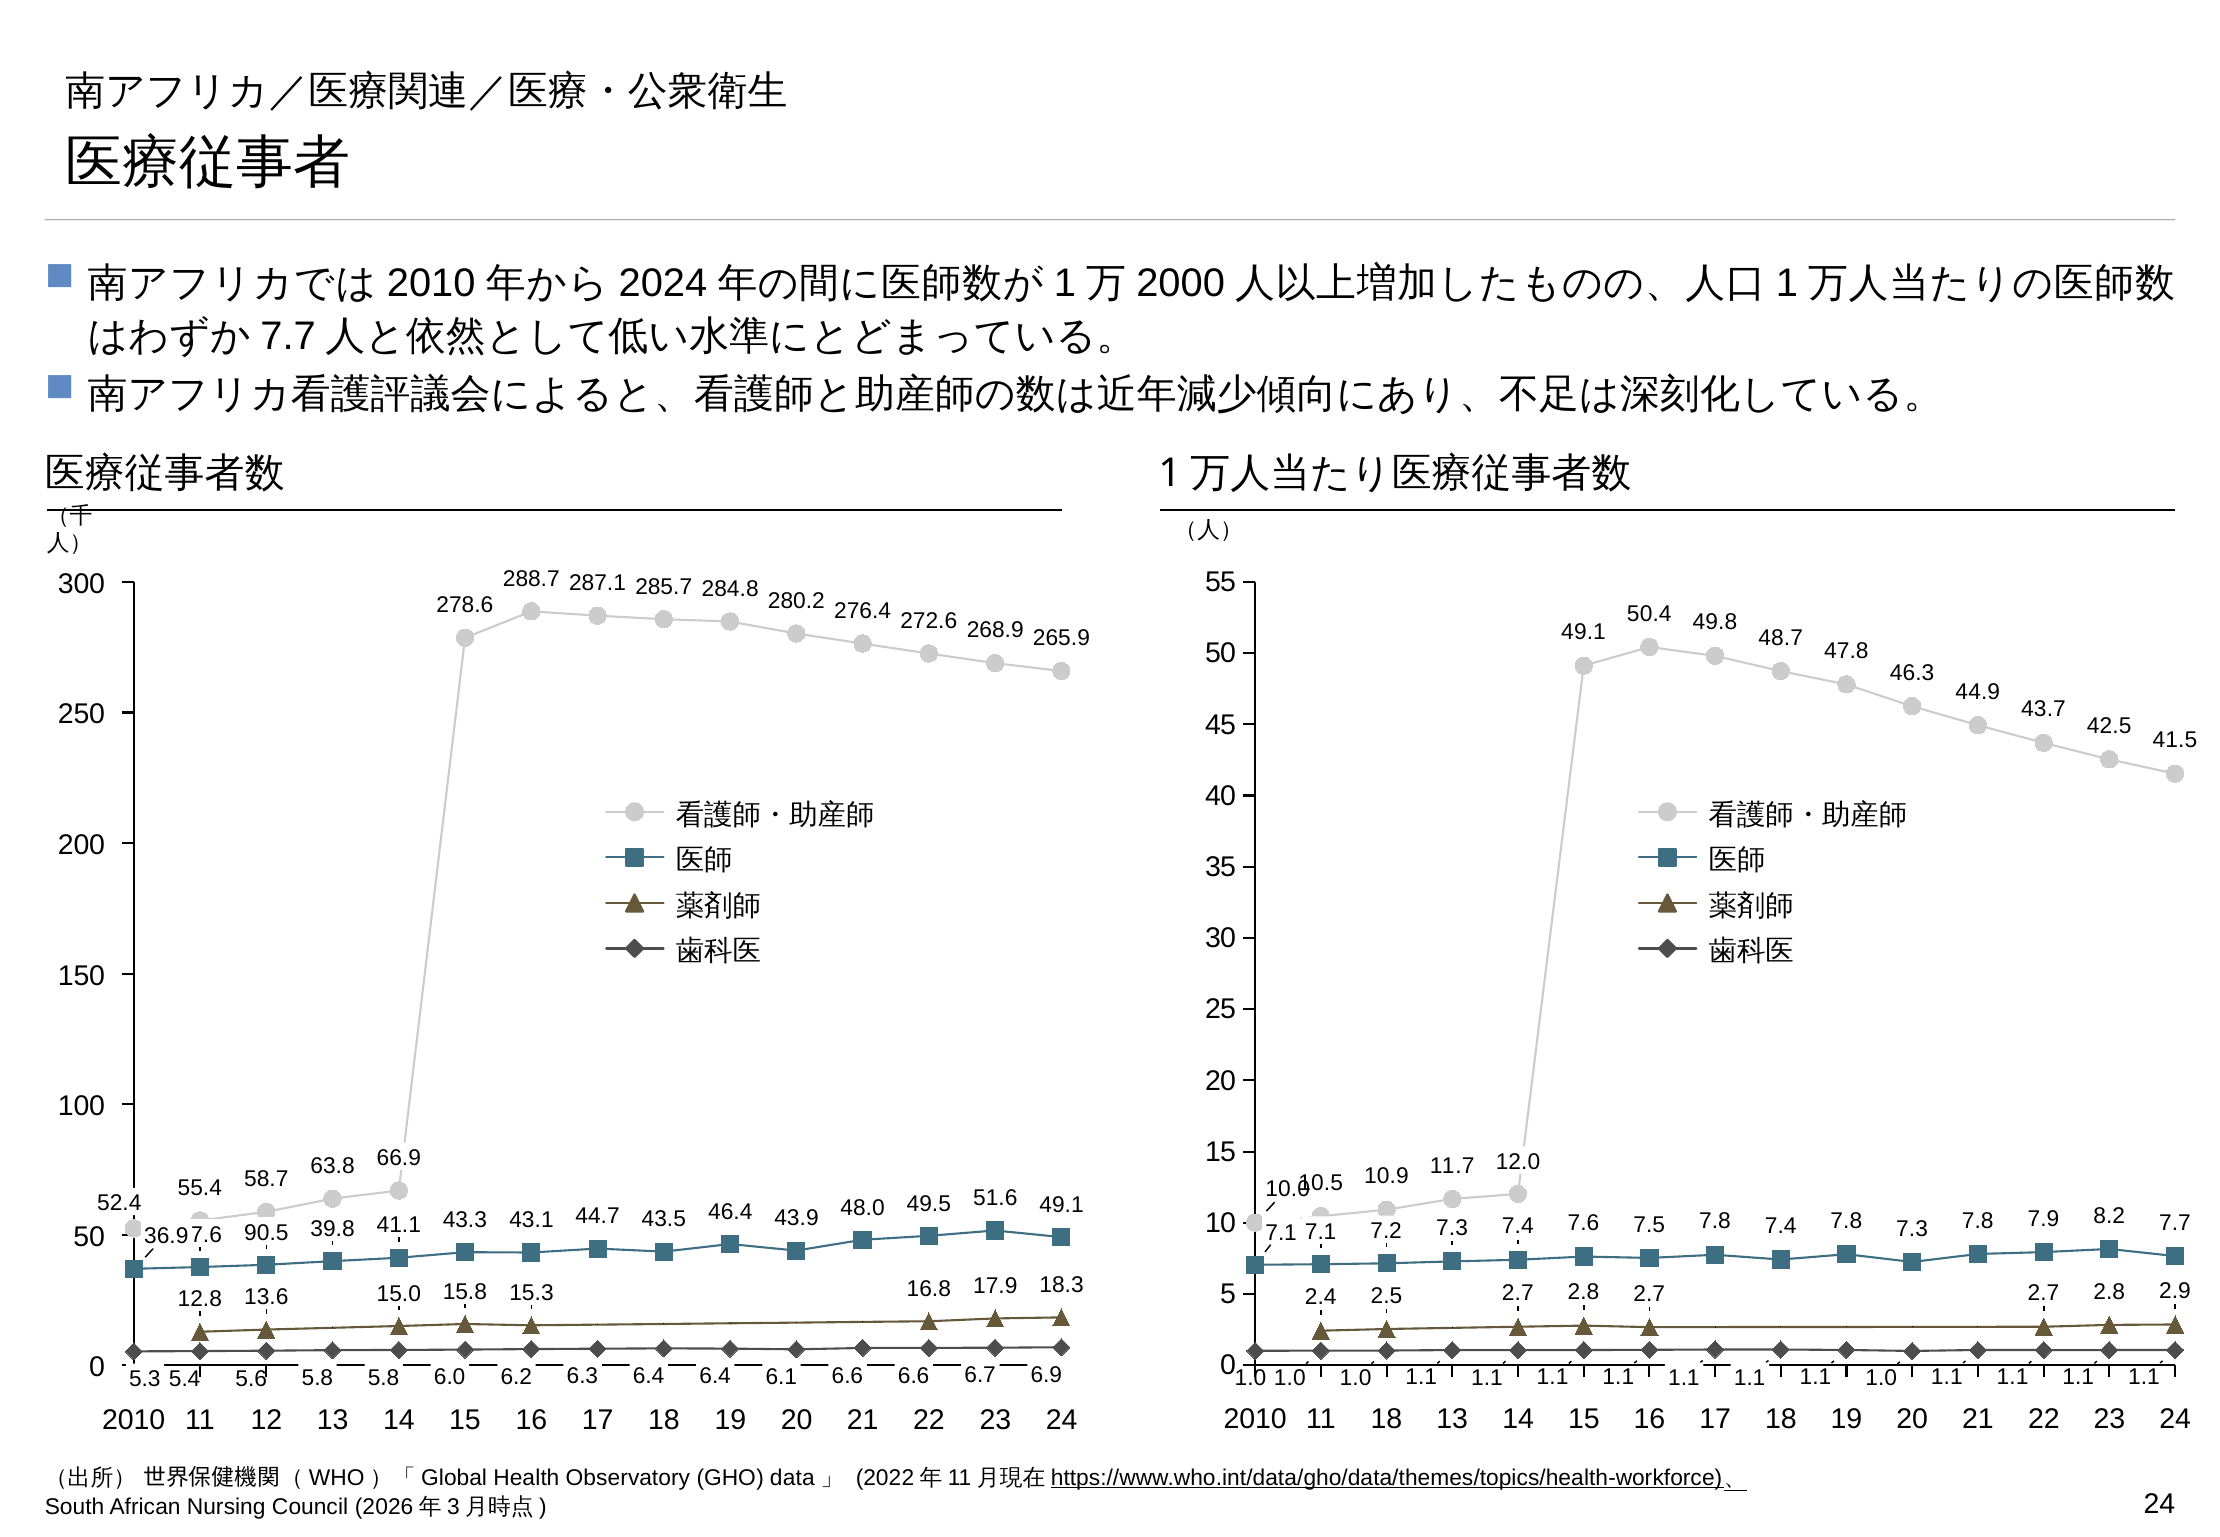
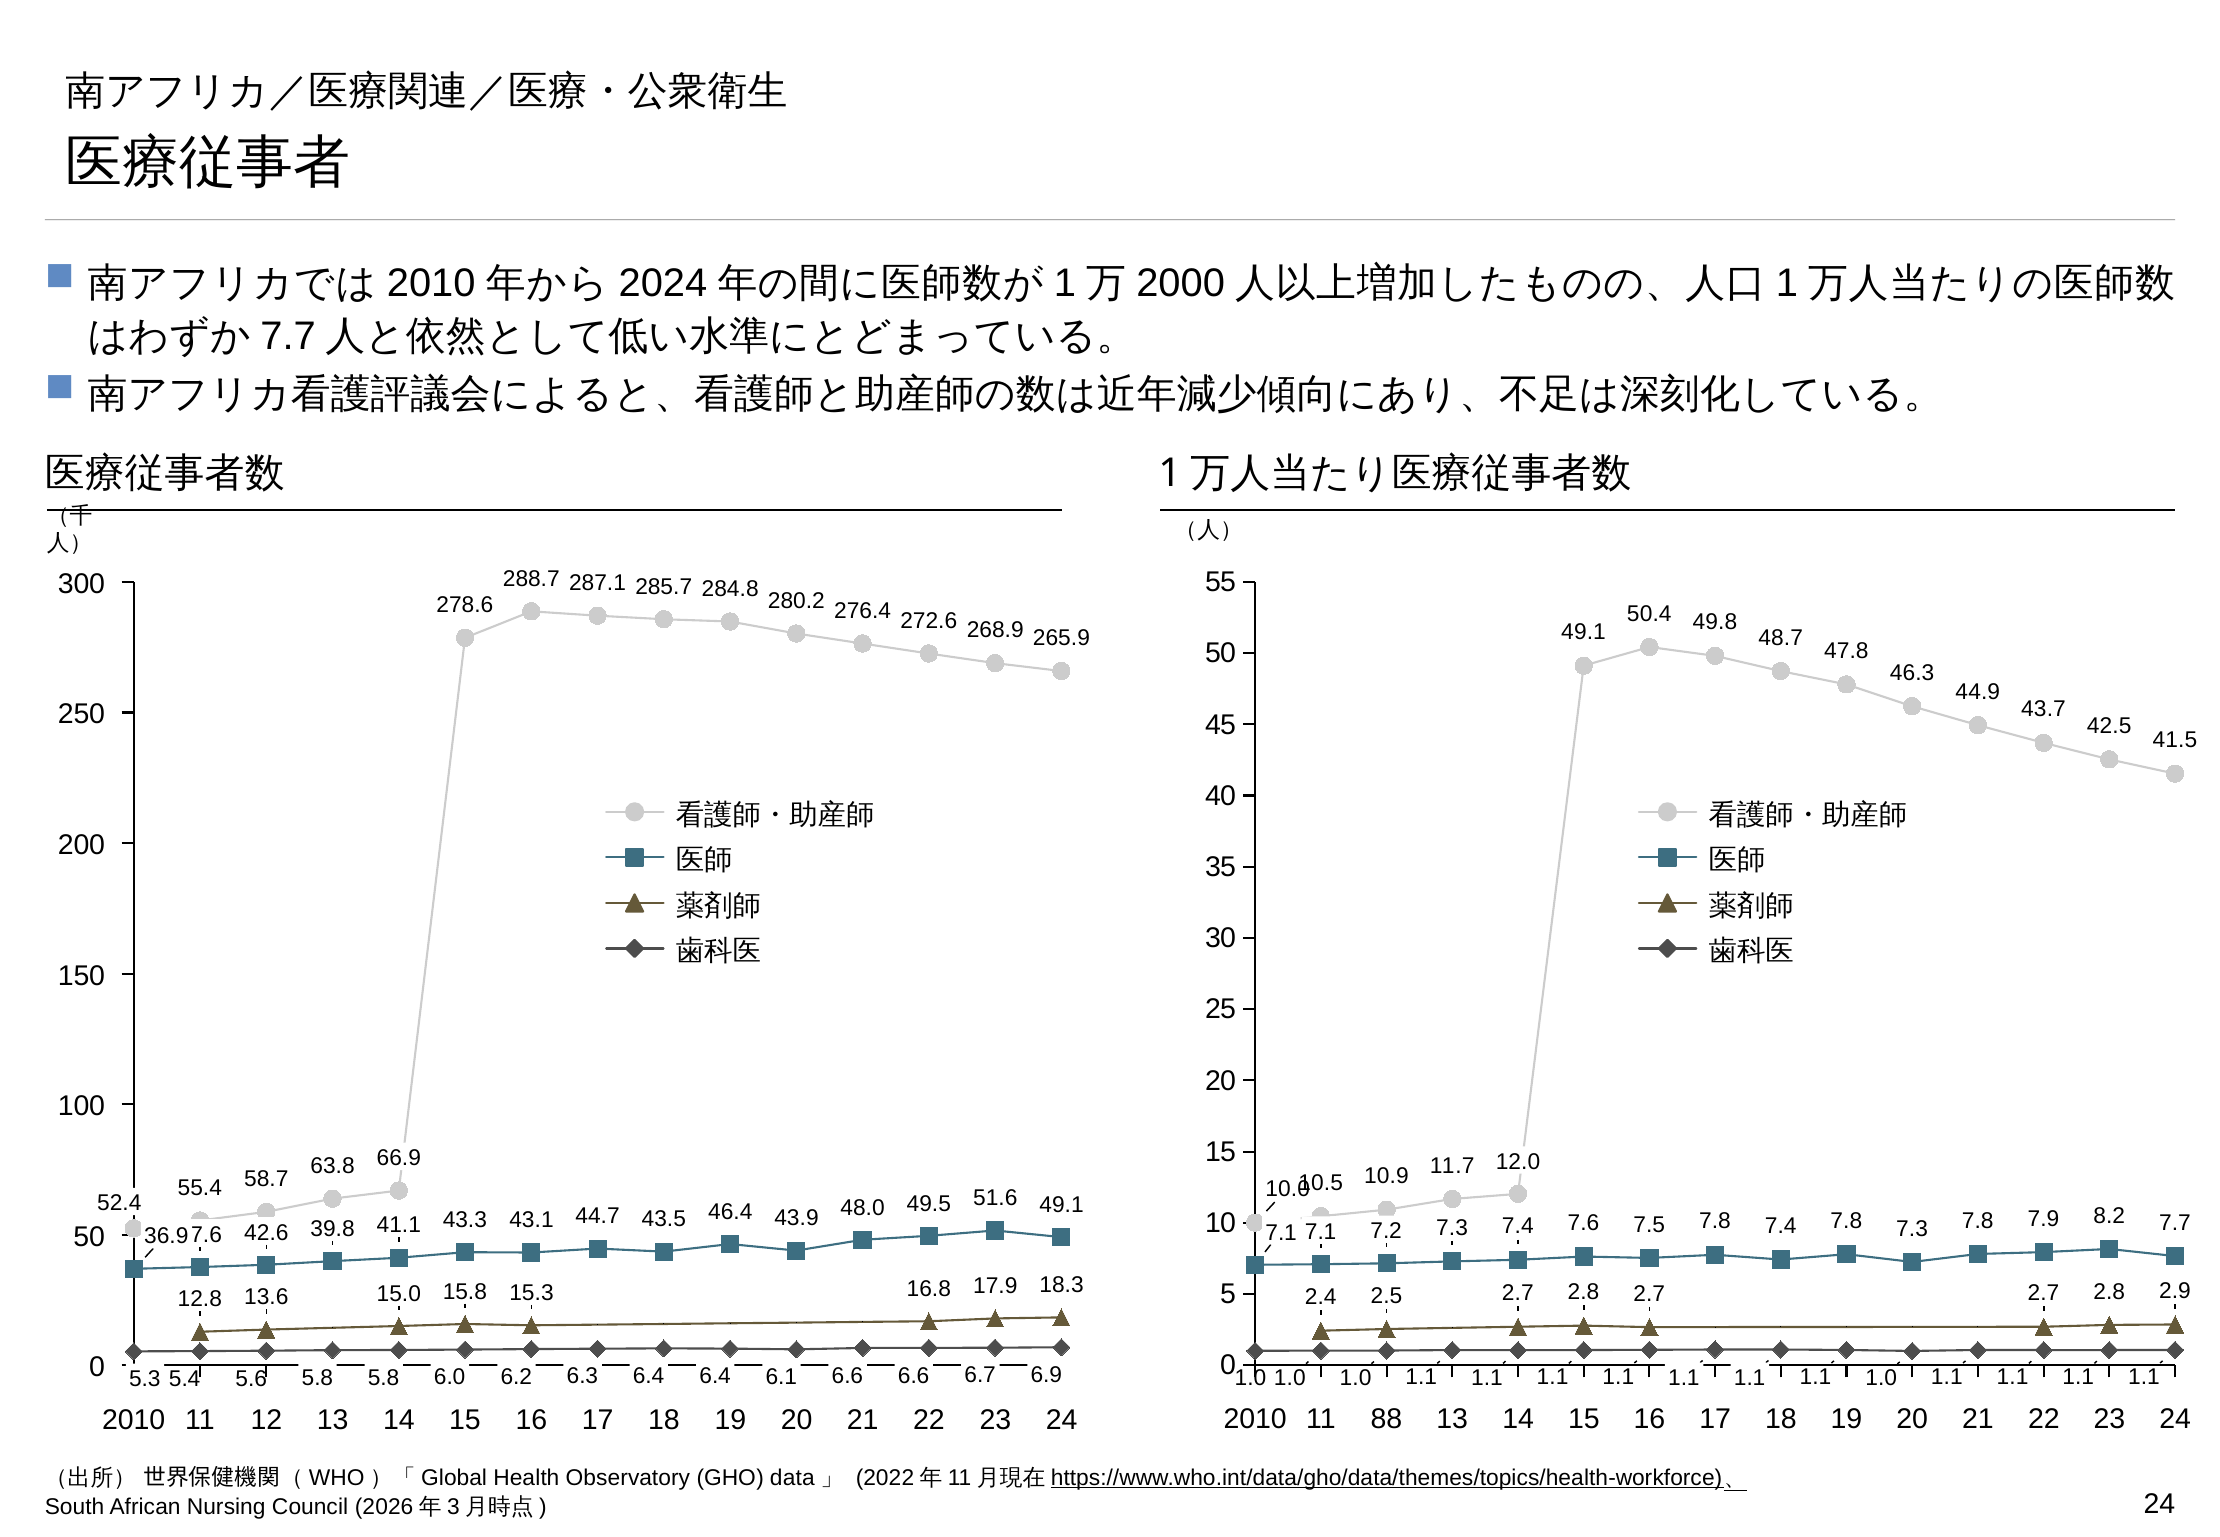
90.5: 90.5 -> 42.6
11 18: 18 -> 88
